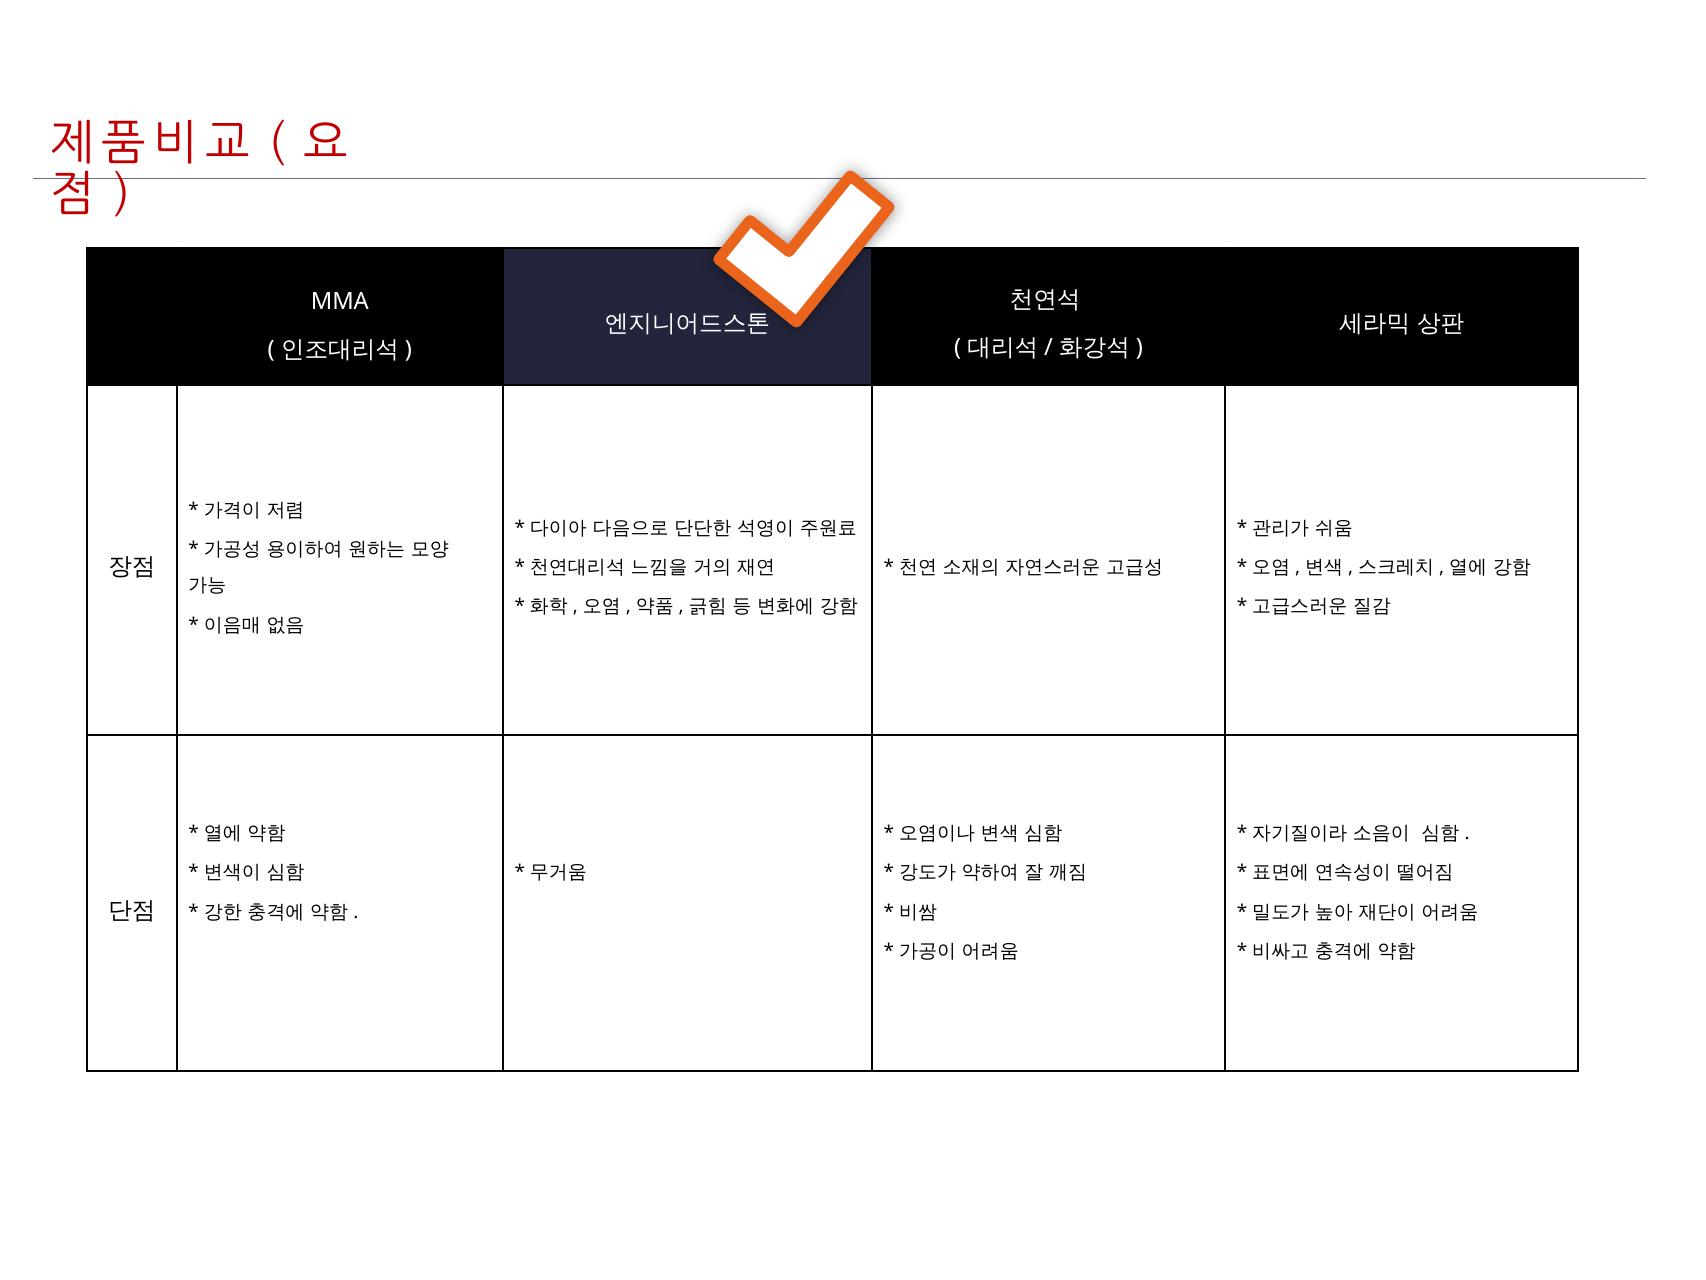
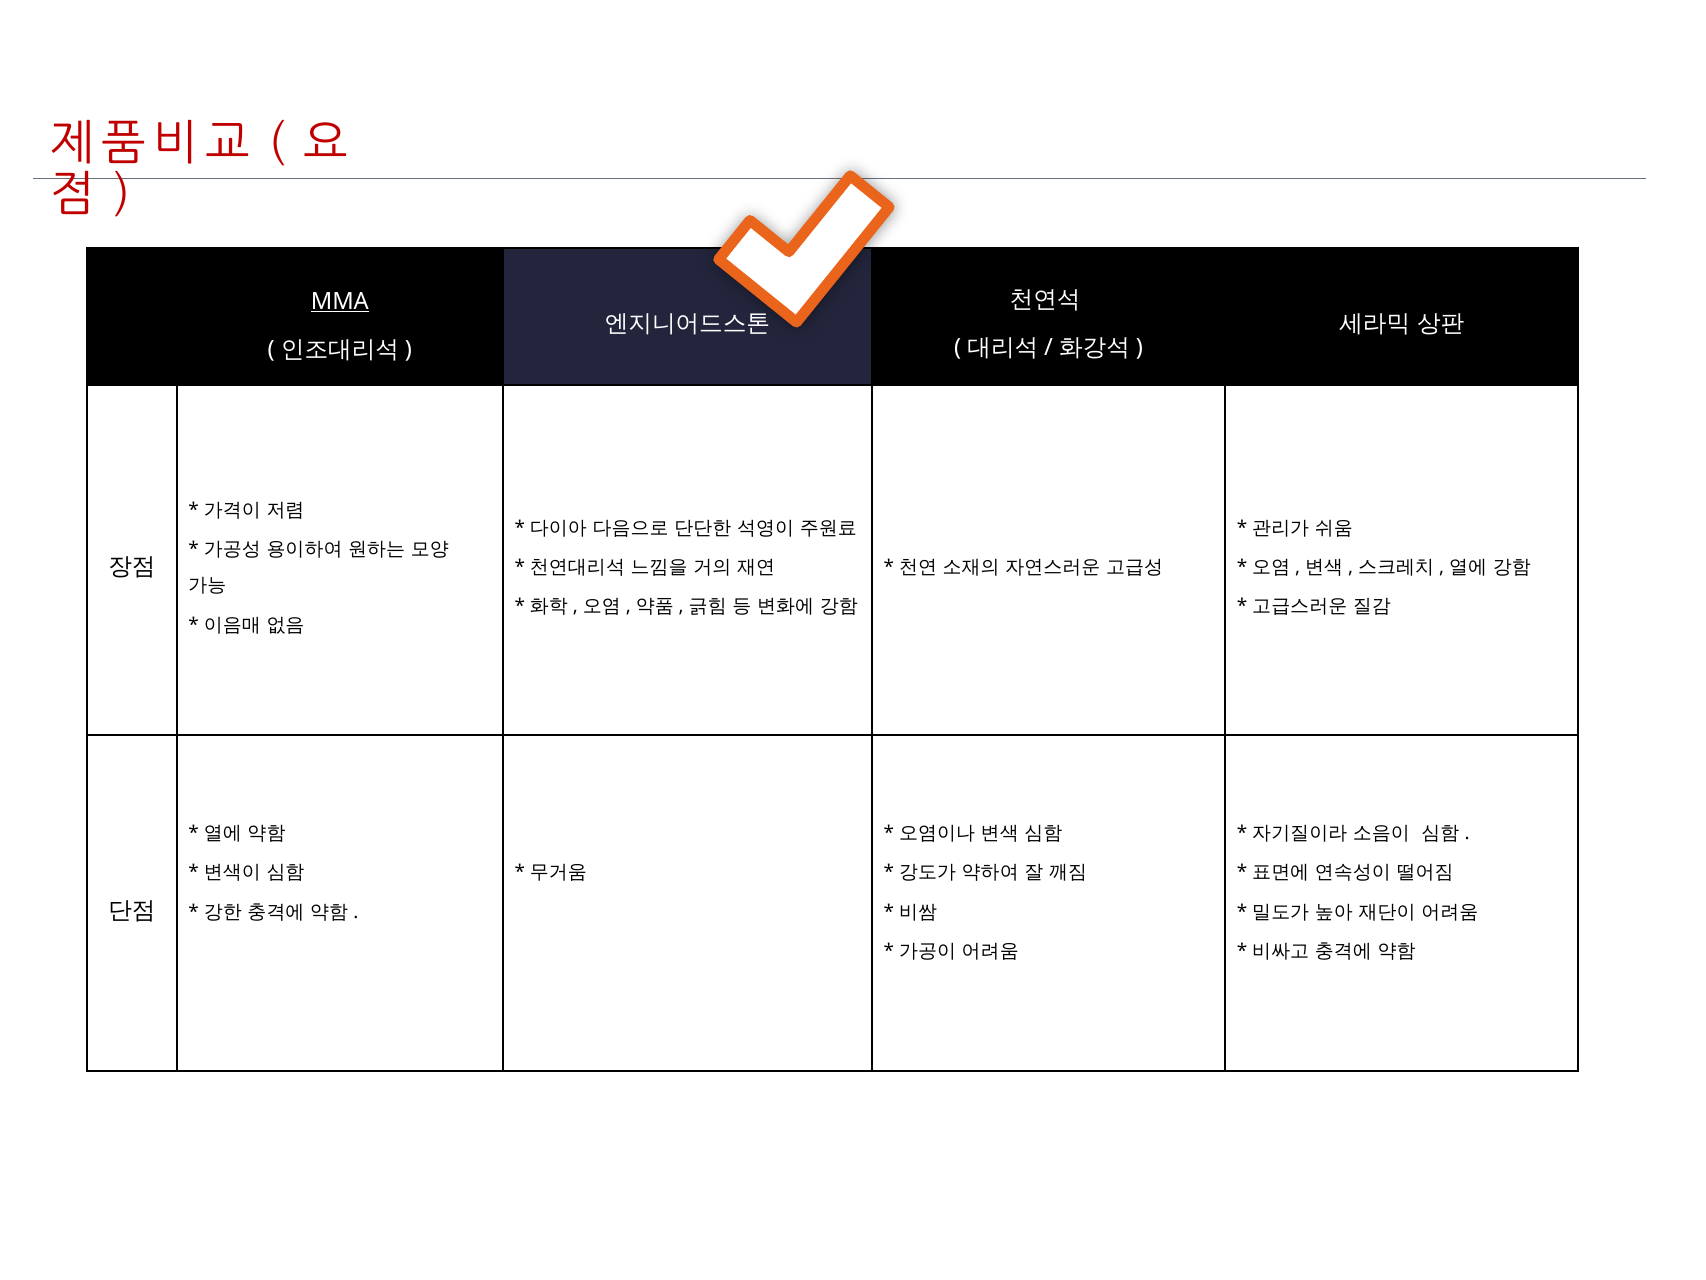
MMA underline: none -> present
